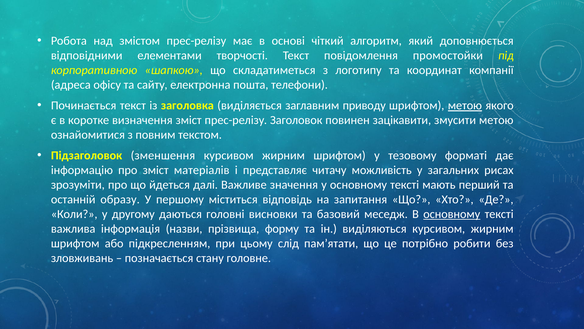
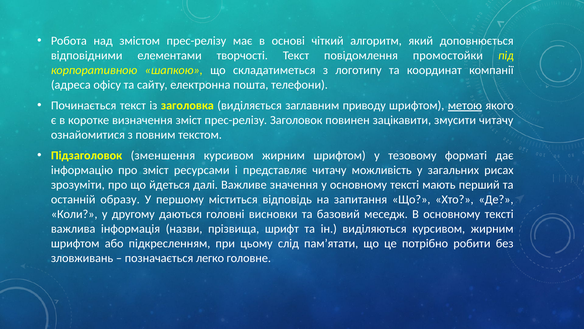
змусити метою: метою -> читачу
матеріалів: матеріалів -> ресурсами
основному at (452, 214) underline: present -> none
форму: форму -> шрифт
стану: стану -> легко
